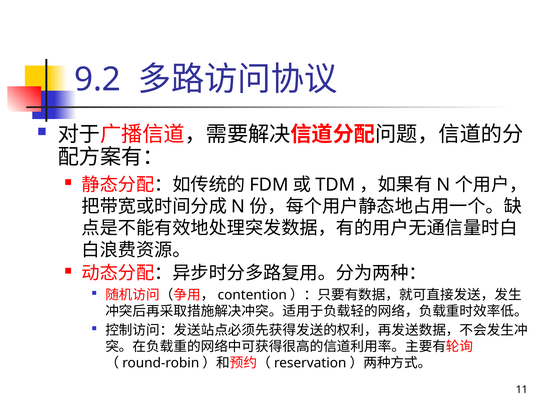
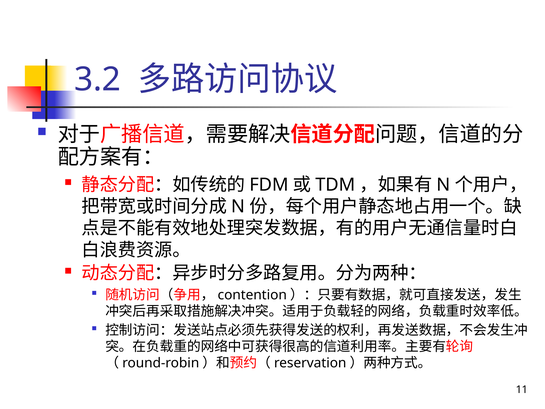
9.2: 9.2 -> 3.2
